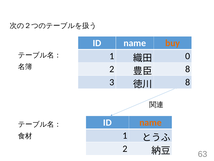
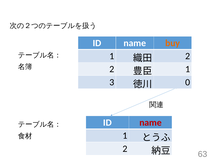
0 at (188, 56): 0 -> 2
8 at (188, 69): 8 -> 1
8 at (188, 82): 8 -> 0
name at (150, 122) colour: orange -> red
